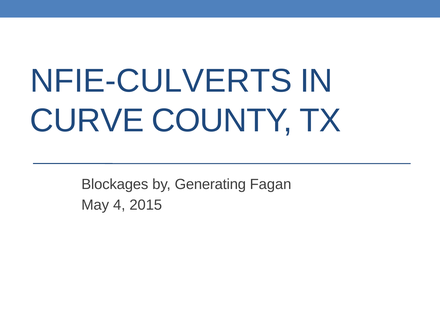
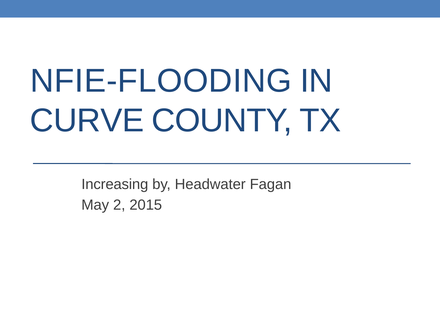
NFIE-CULVERTS: NFIE-CULVERTS -> NFIE-FLOODING
Blockages: Blockages -> Increasing
Generating: Generating -> Headwater
4: 4 -> 2
